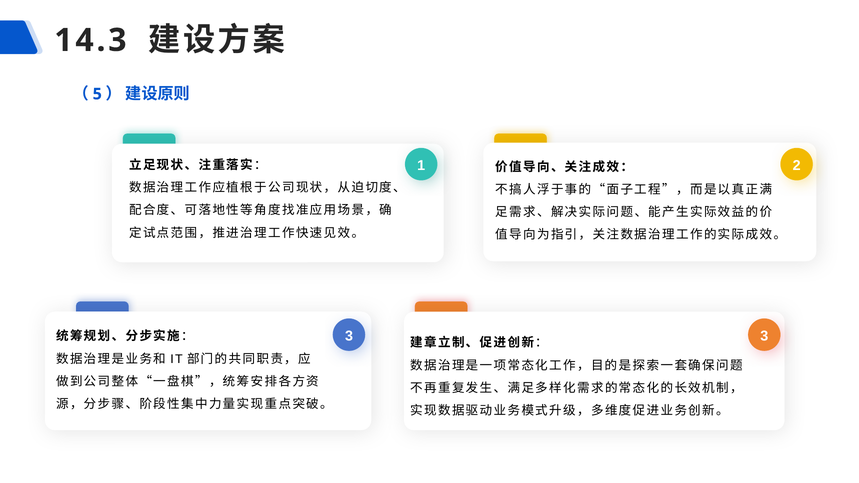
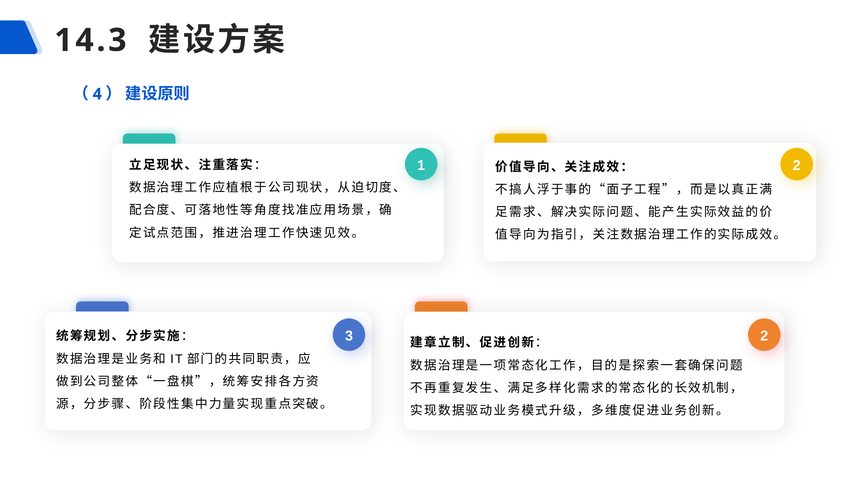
5: 5 -> 4
3 3: 3 -> 2
